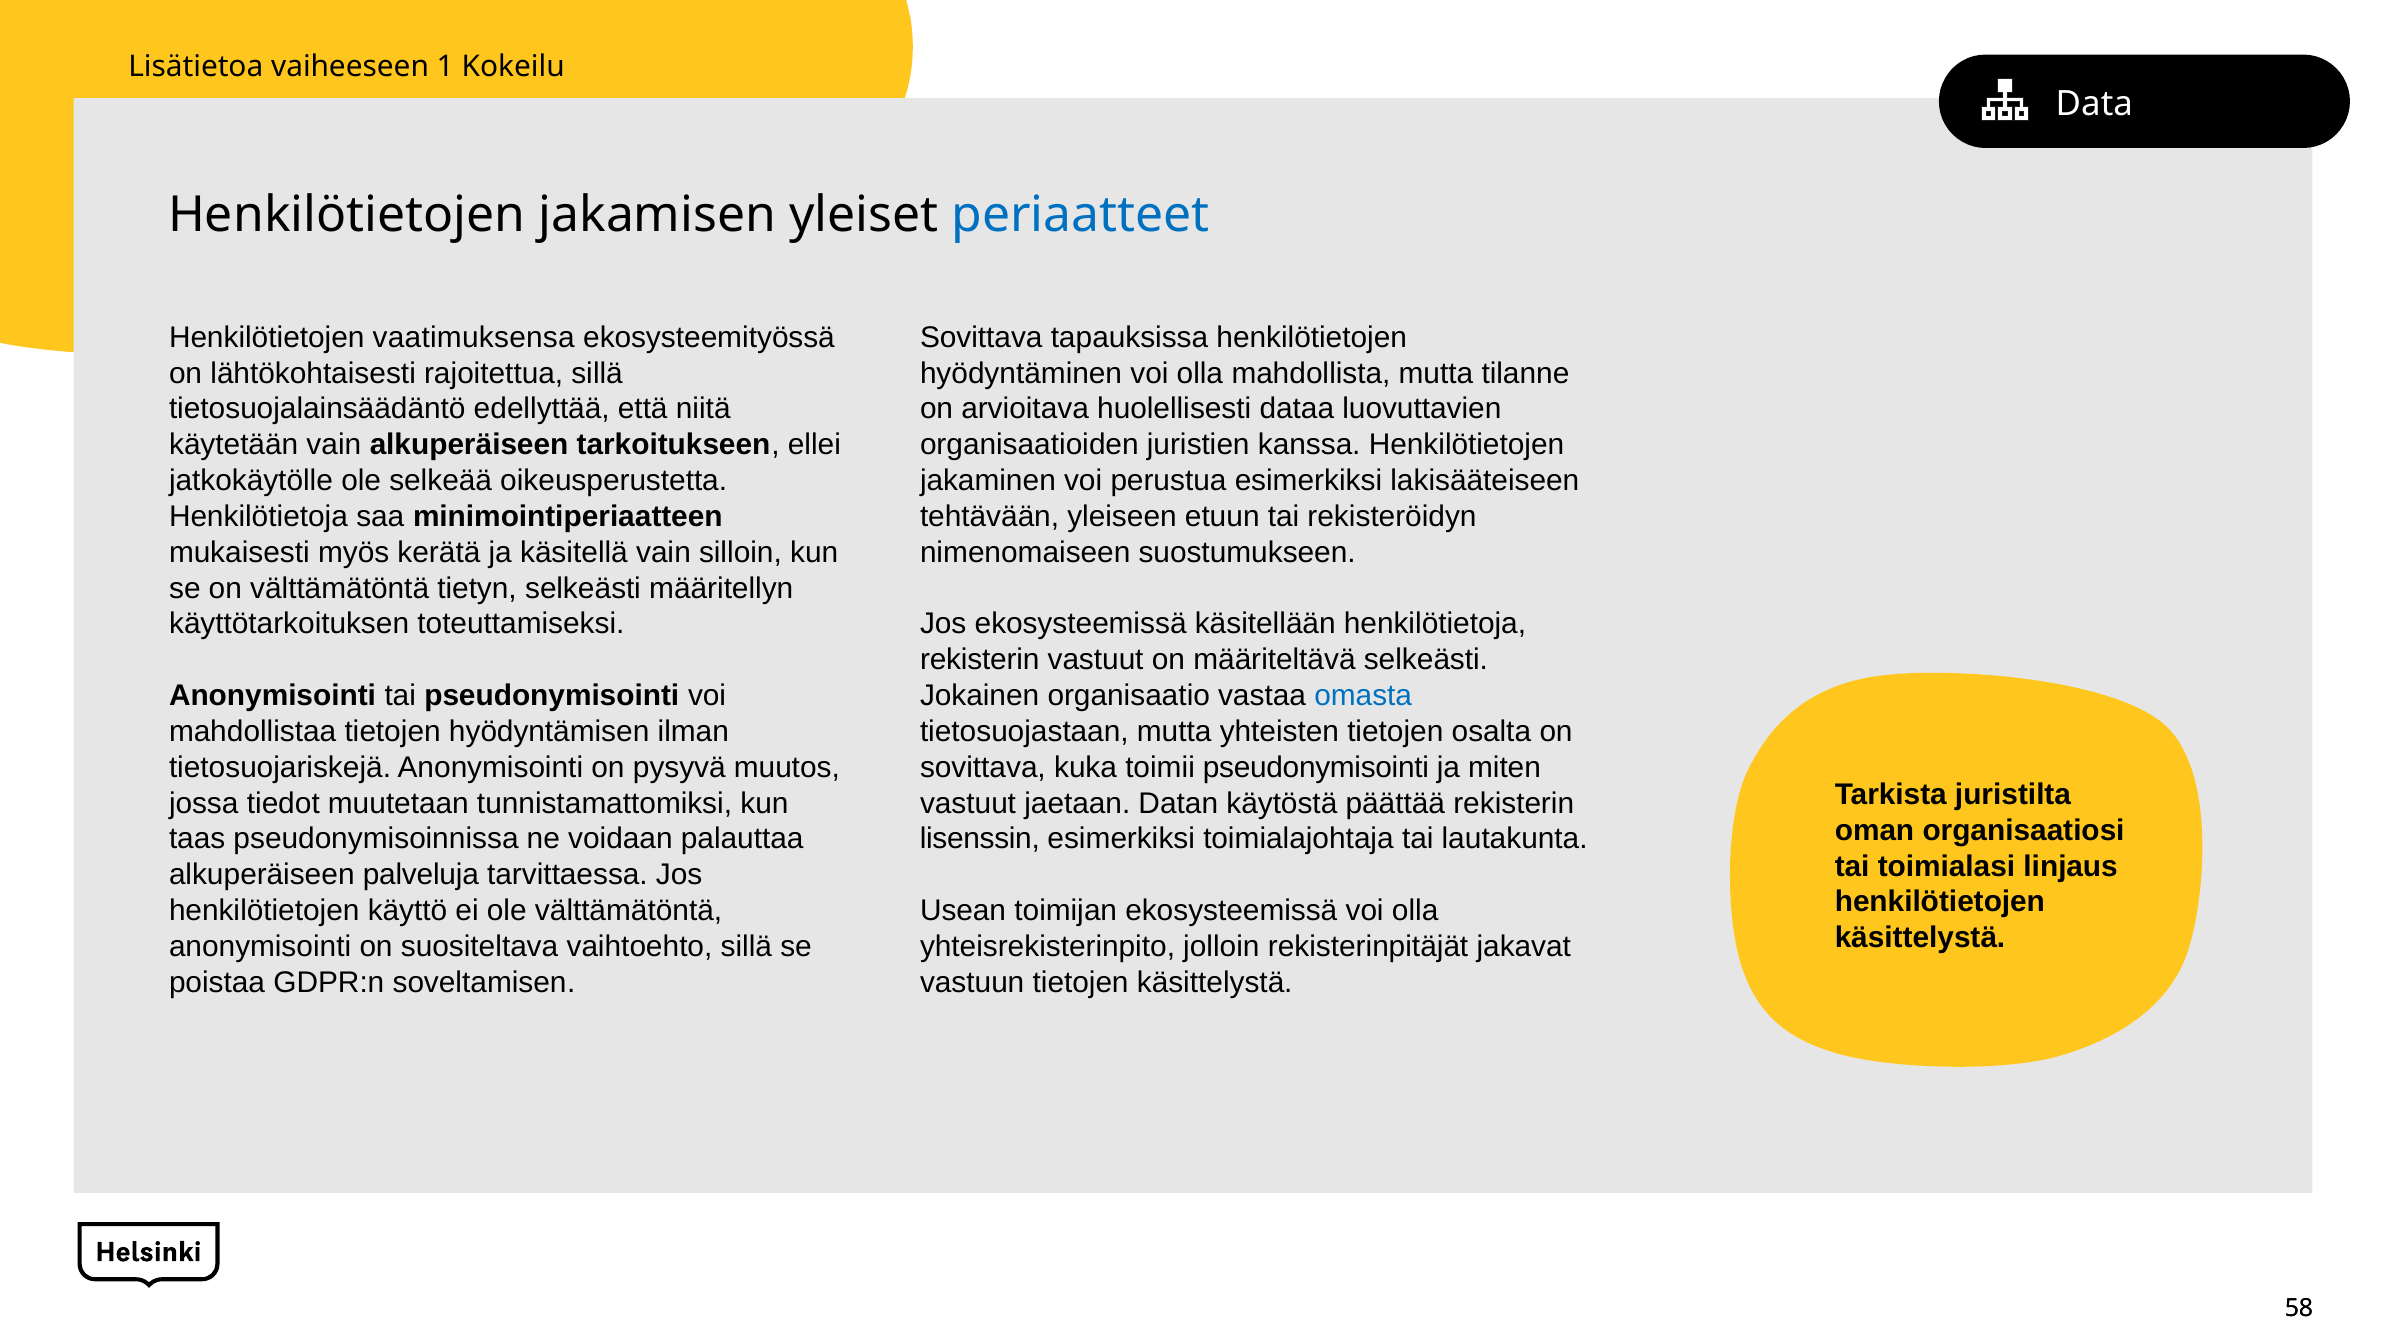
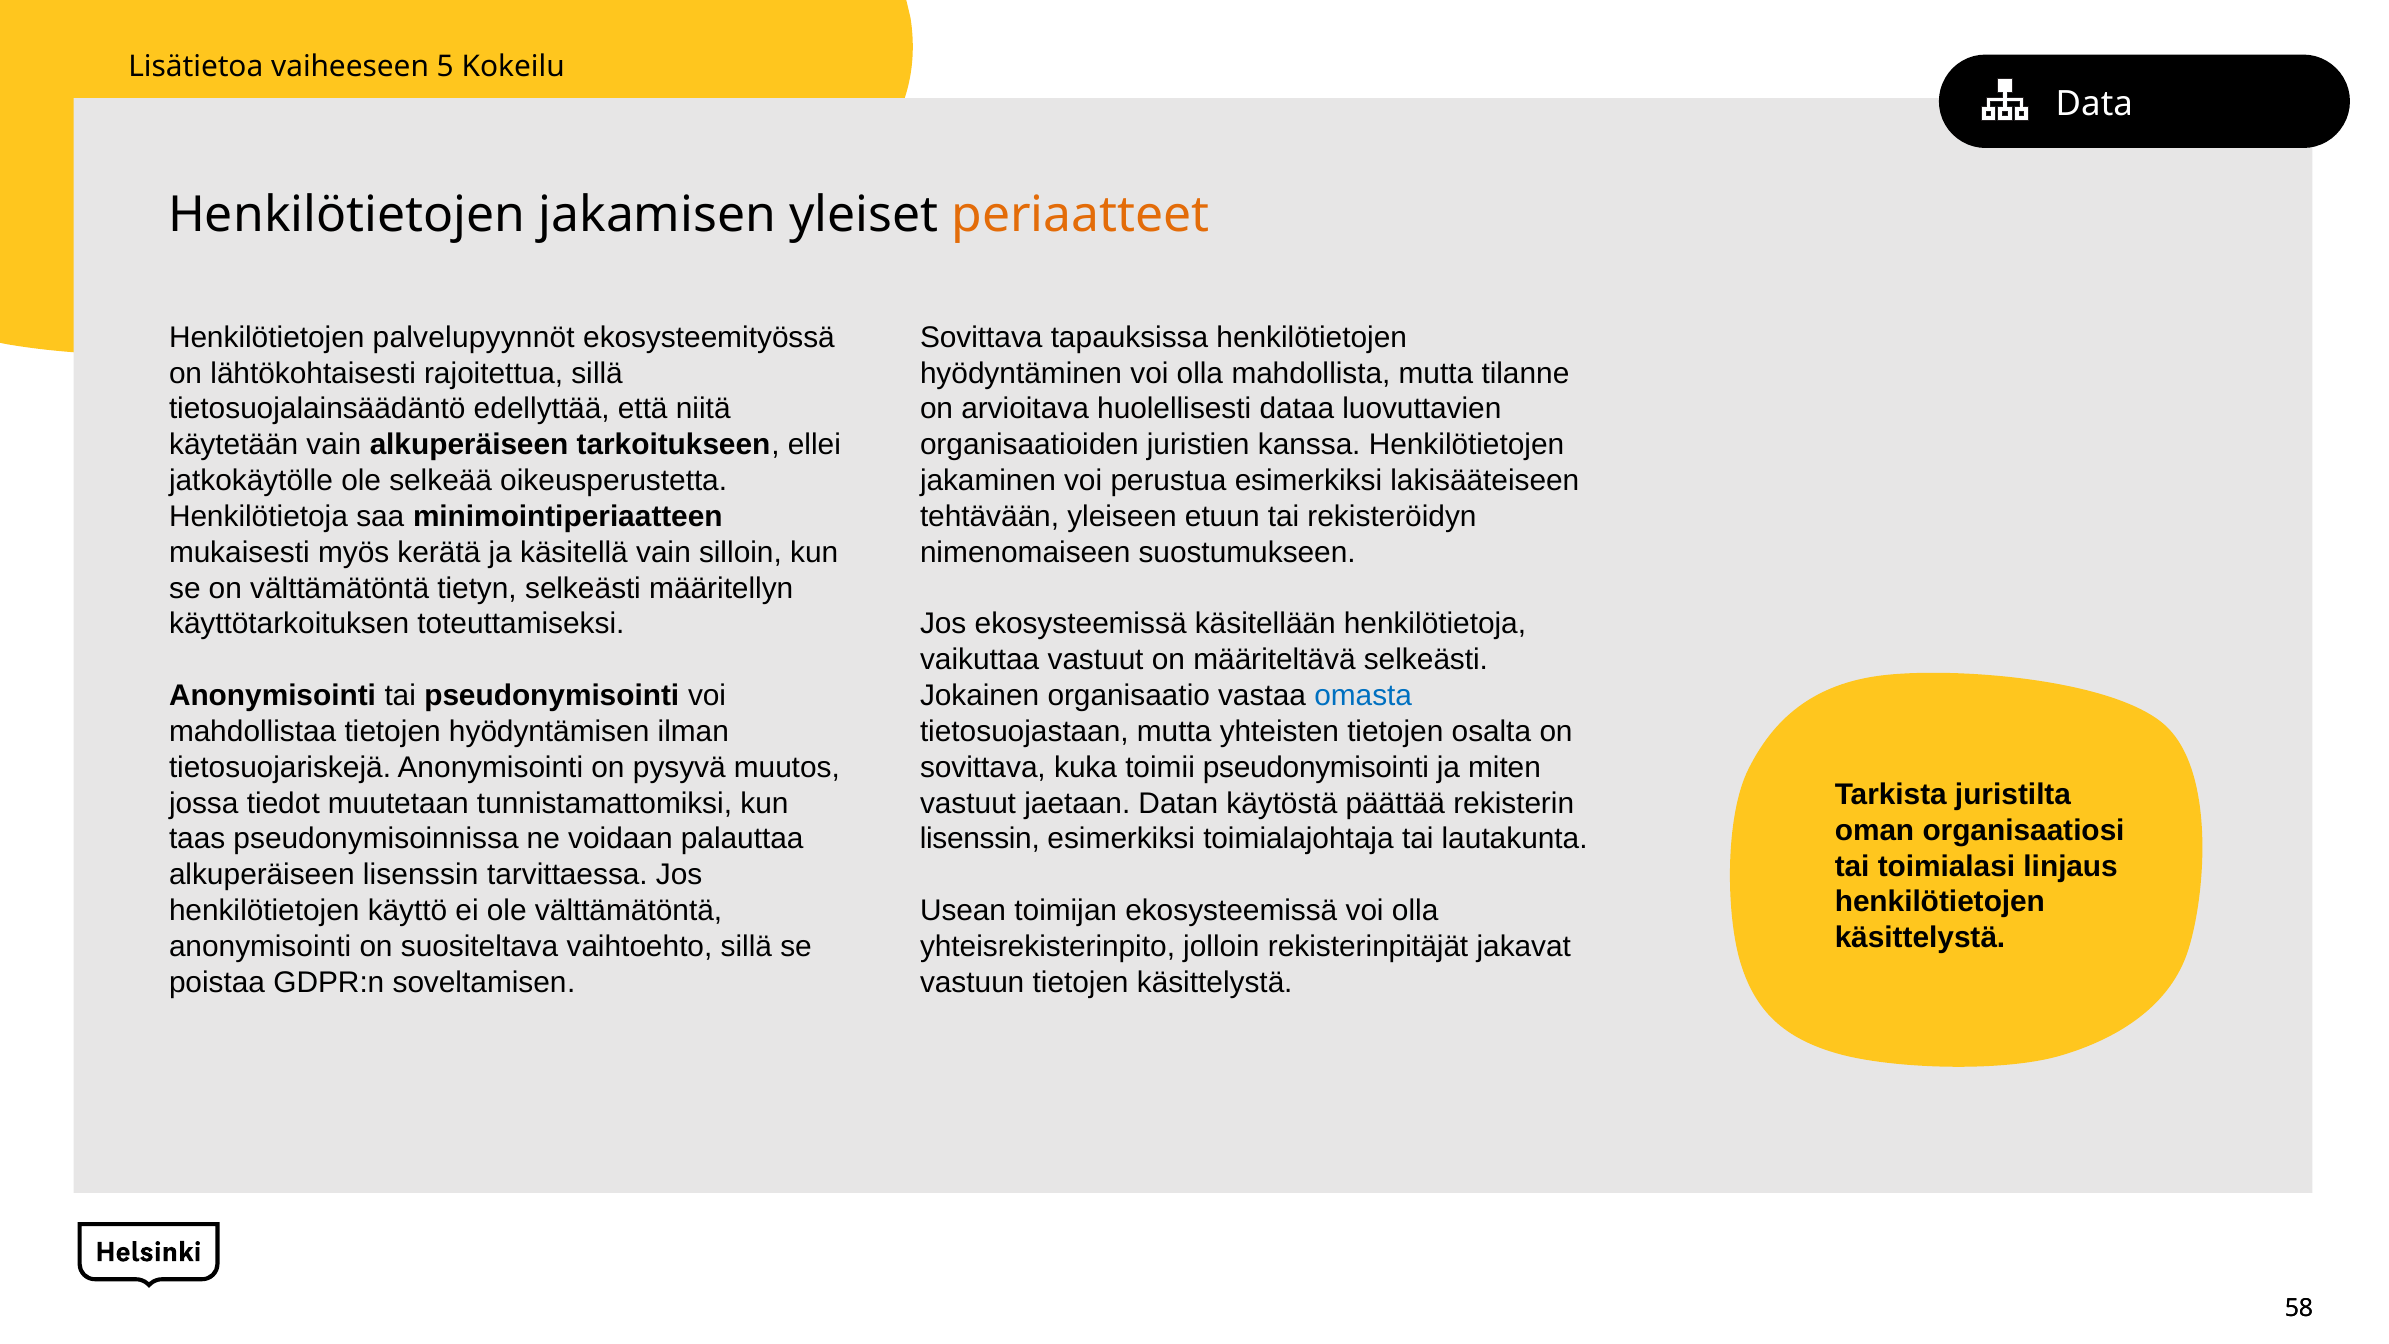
1: 1 -> 5
periaatteet colour: blue -> orange
vaatimuksensa: vaatimuksensa -> palvelupyynnöt
rekisterin at (980, 660): rekisterin -> vaikuttaa
alkuperäiseen palveluja: palveluja -> lisenssin
